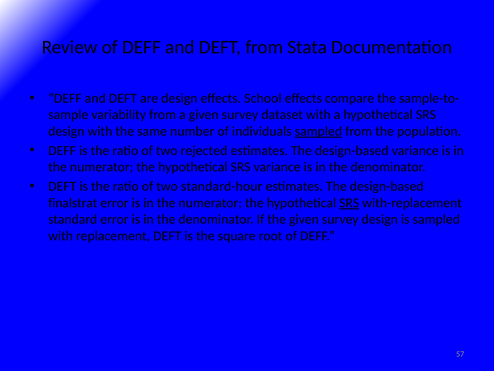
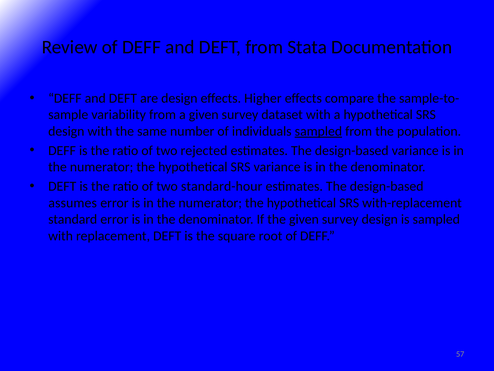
School: School -> Higher
finalstrat: finalstrat -> assumes
SRS at (349, 203) underline: present -> none
